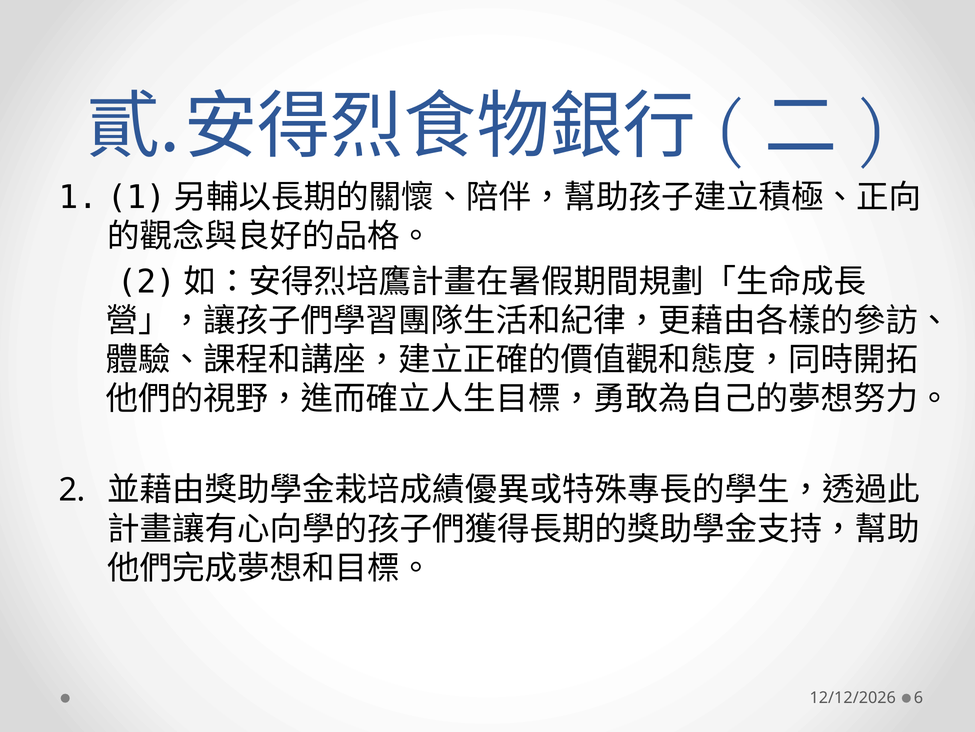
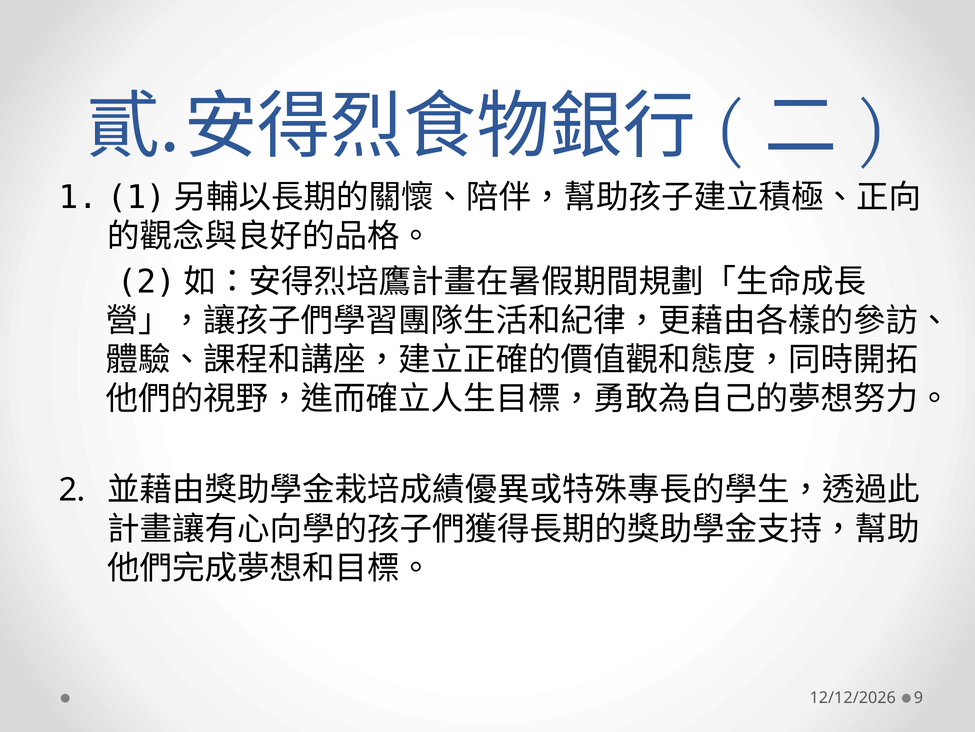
6: 6 -> 9
